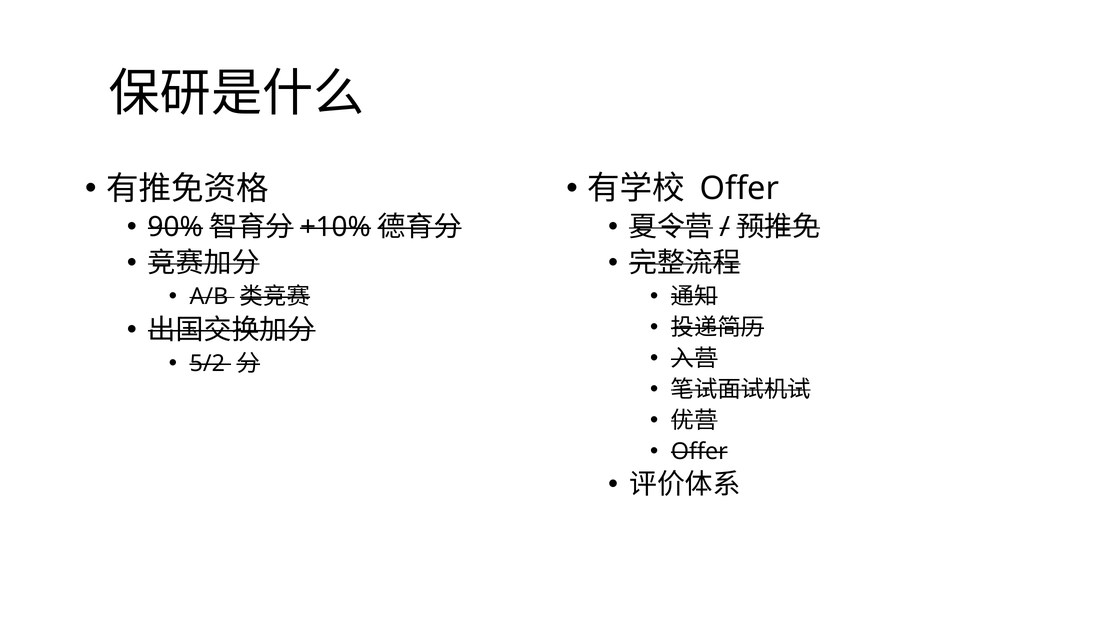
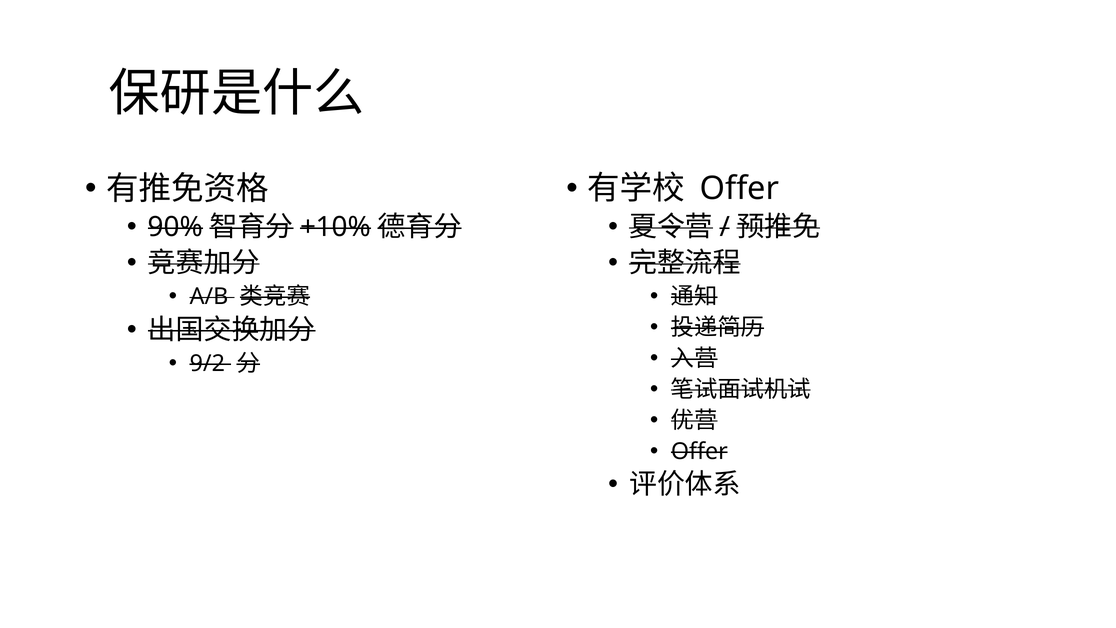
5/2: 5/2 -> 9/2
